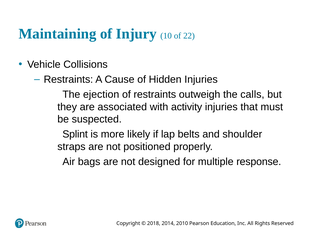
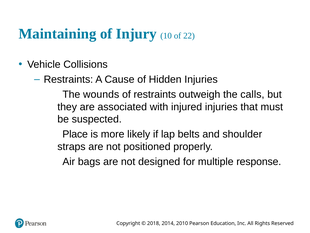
ejection: ejection -> wounds
activity: activity -> injured
Splint: Splint -> Place
